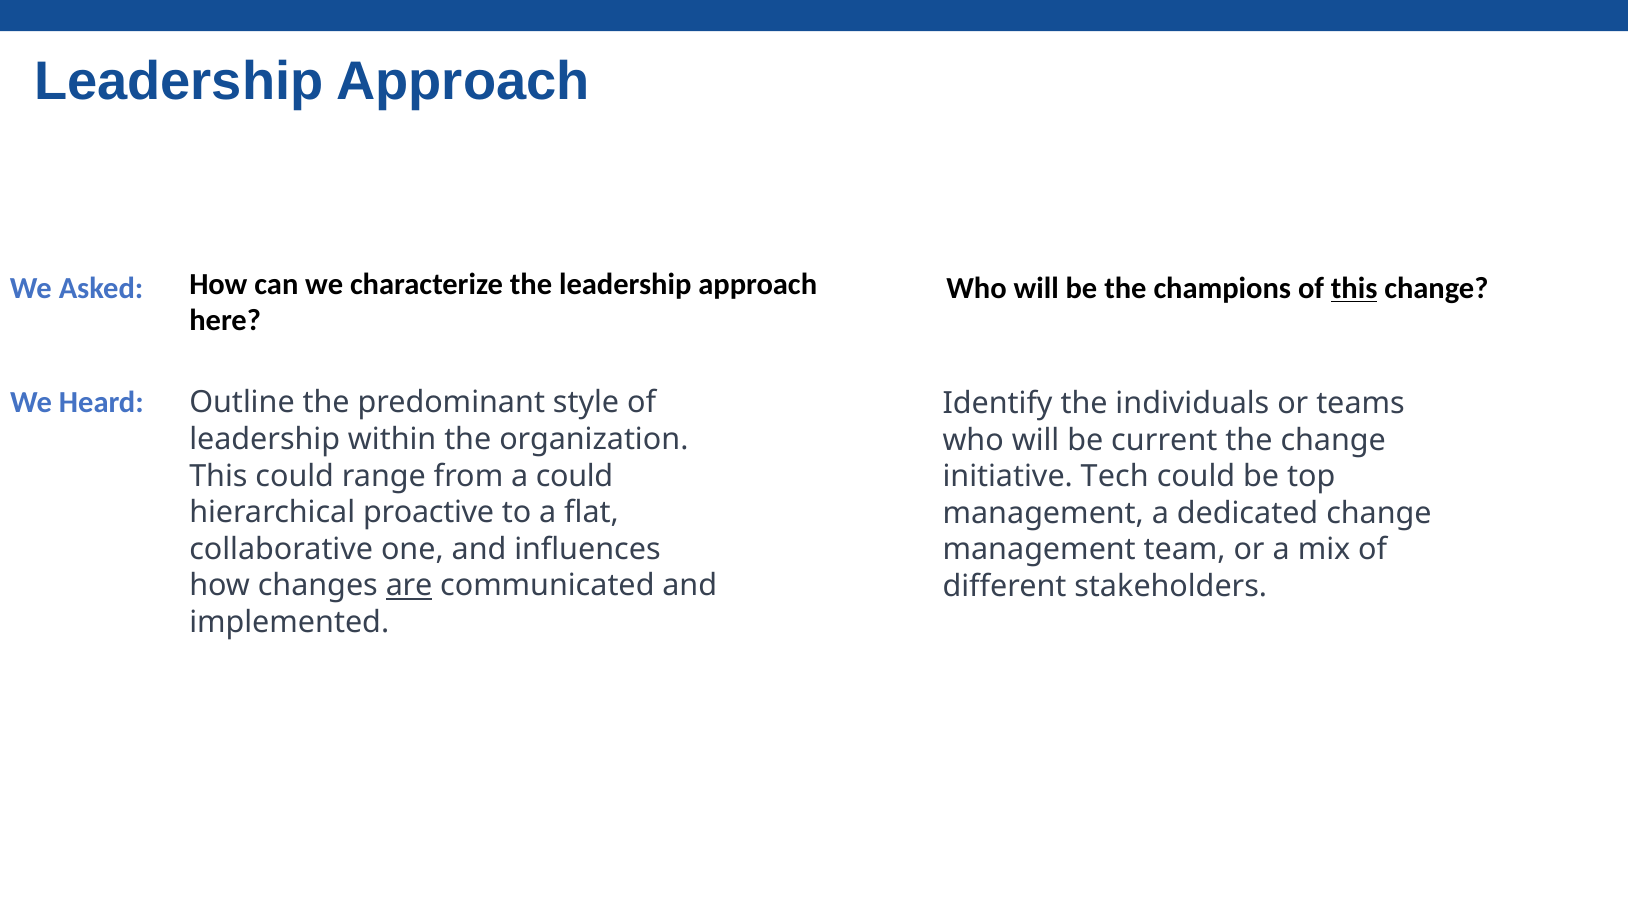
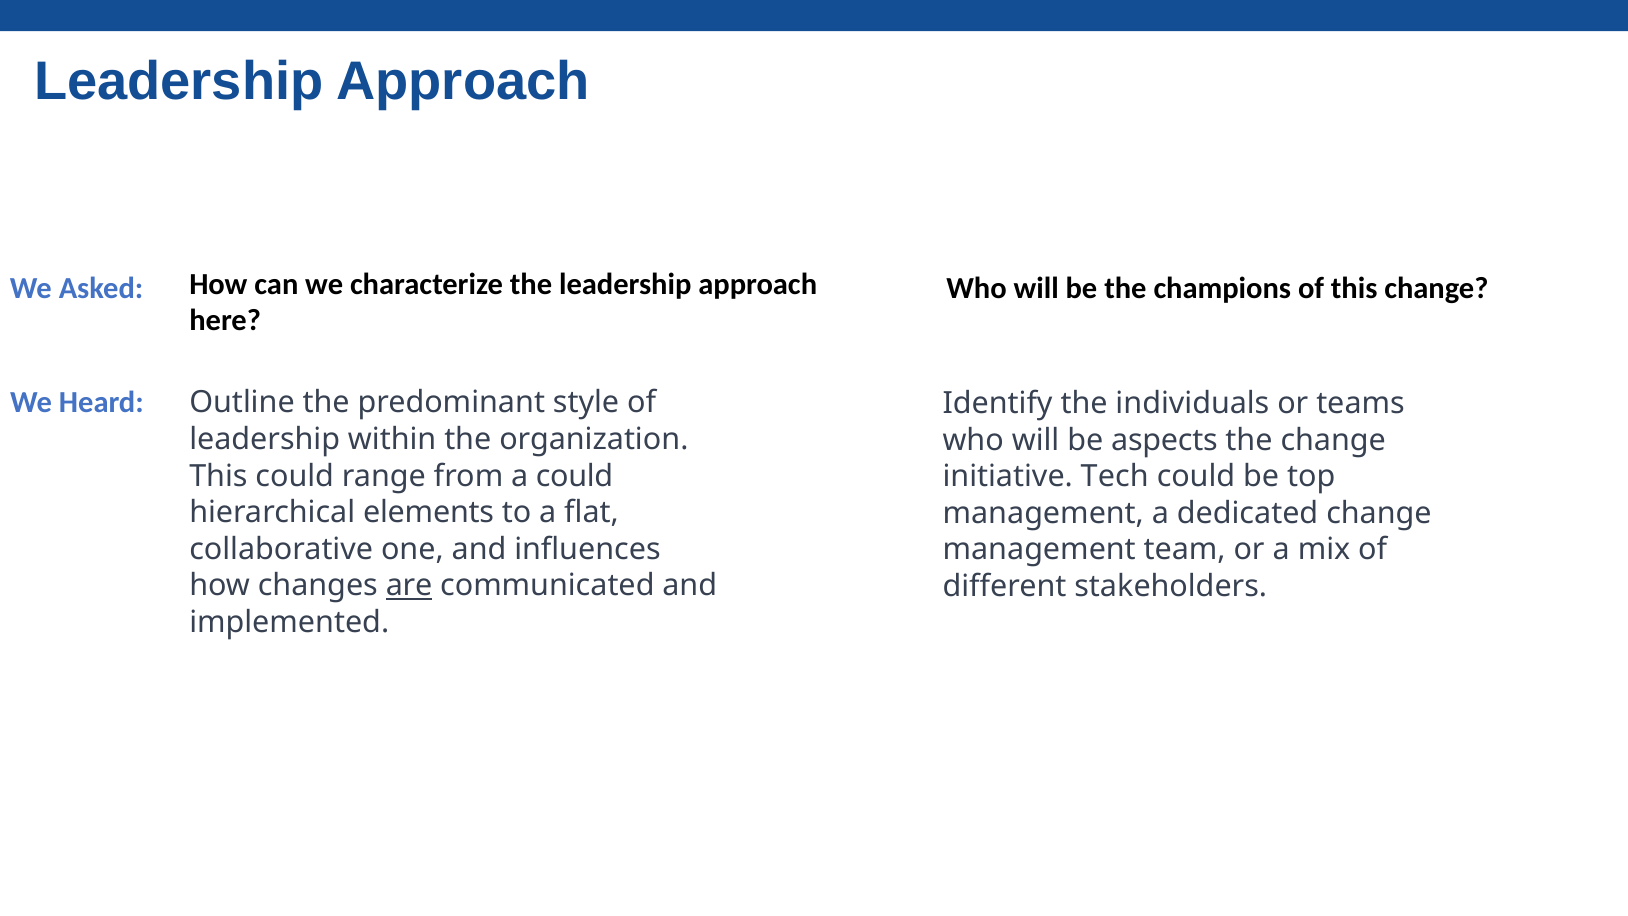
this at (1354, 288) underline: present -> none
current: current -> aspects
proactive: proactive -> elements
